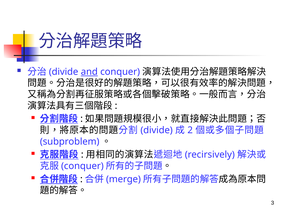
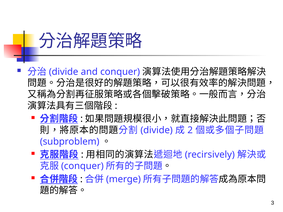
and underline: present -> none
